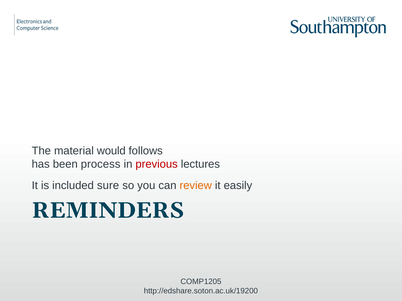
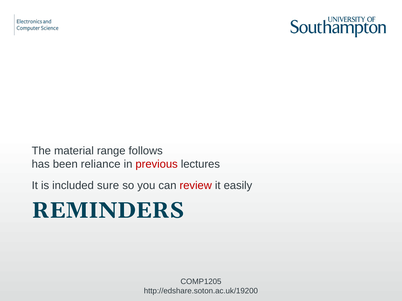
would: would -> range
process: process -> reliance
review colour: orange -> red
